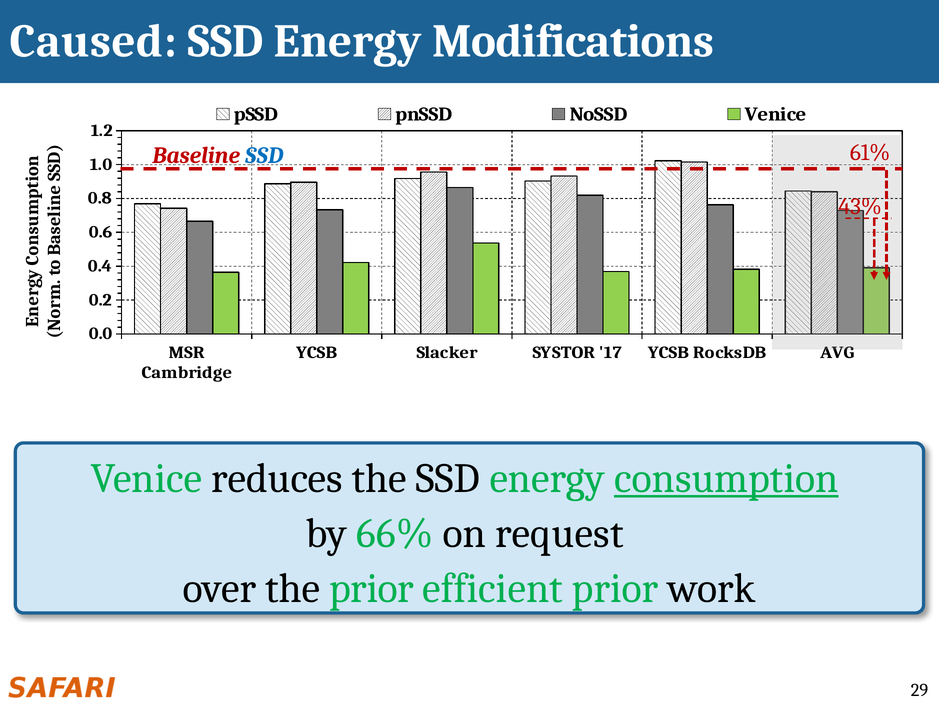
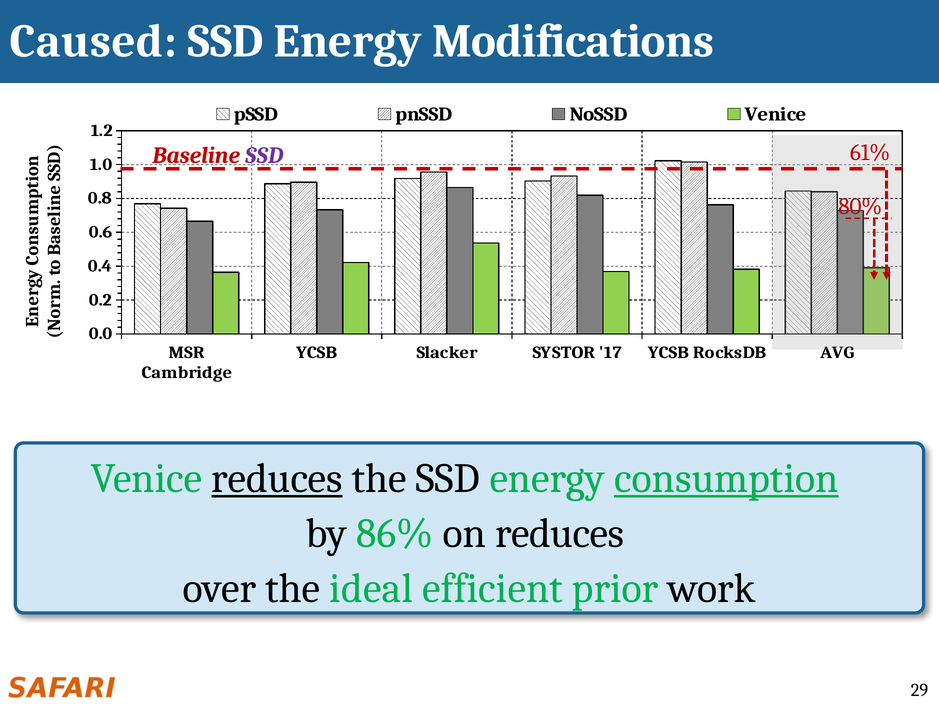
SSD at (264, 155) colour: blue -> purple
43%: 43% -> 80%
reduces at (277, 478) underline: none -> present
66%: 66% -> 86%
on request: request -> reduces
the prior: prior -> ideal
